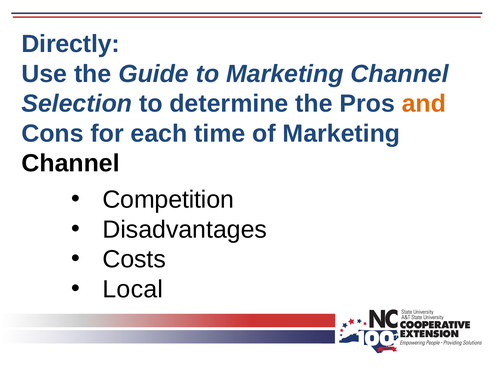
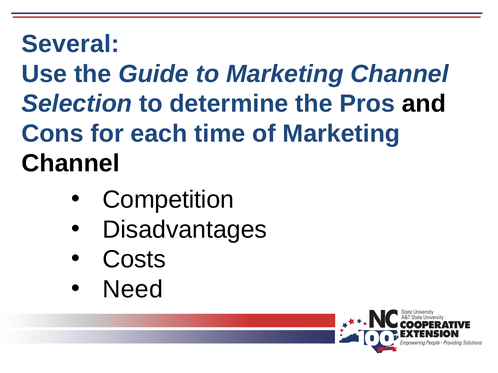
Directly: Directly -> Several
and colour: orange -> black
Local: Local -> Need
